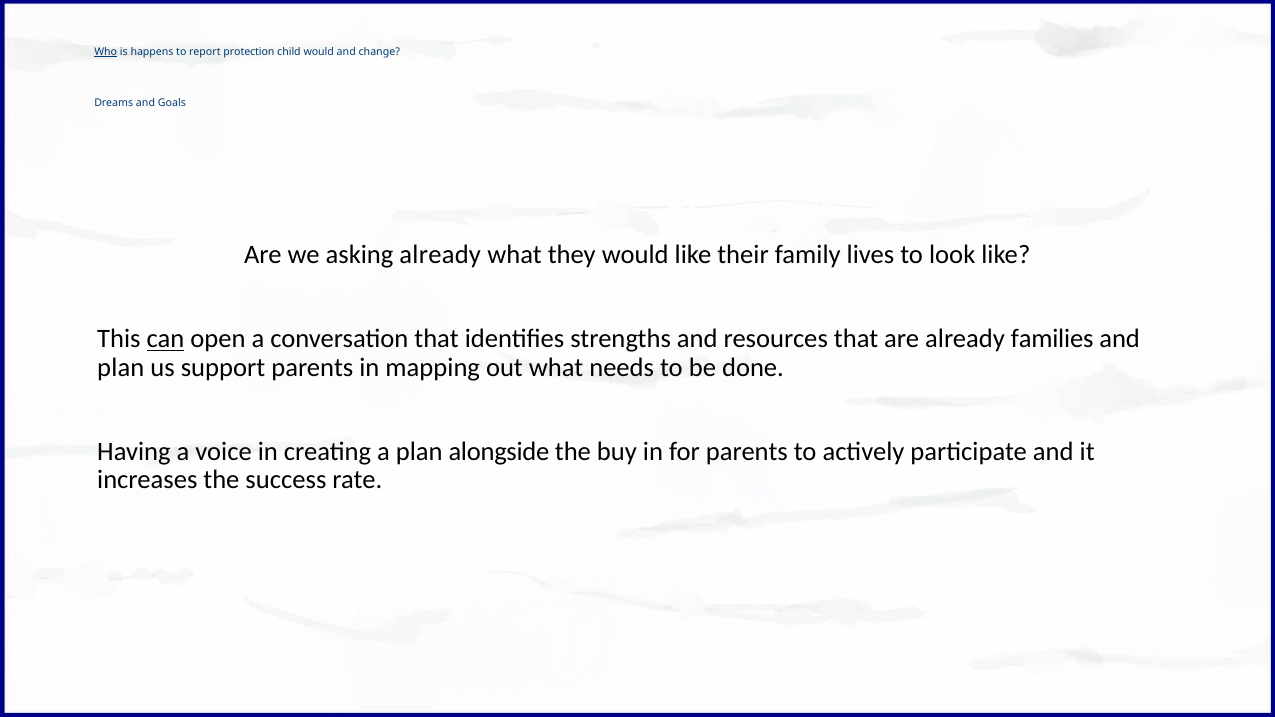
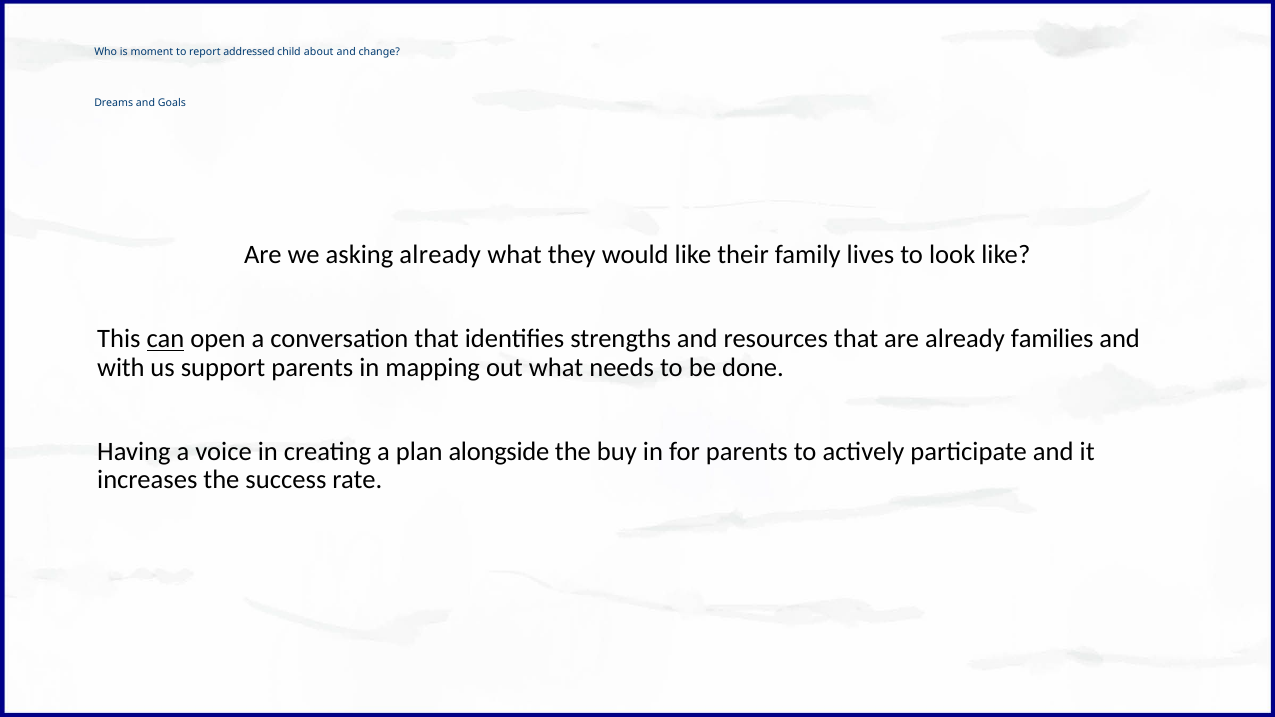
Who underline: present -> none
happens: happens -> moment
protection: protection -> addressed
child would: would -> about
plan at (121, 368): plan -> with
